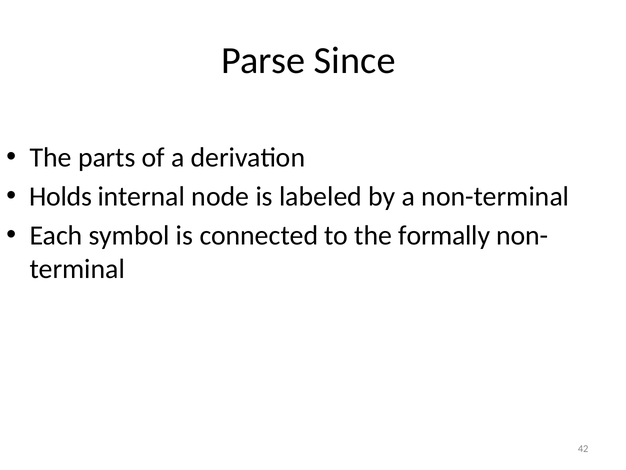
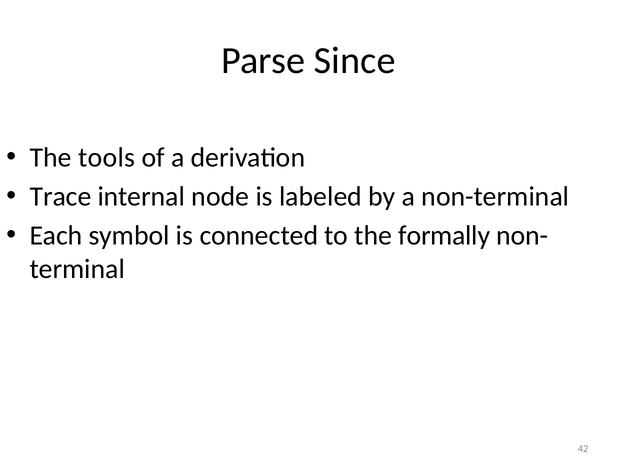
parts: parts -> tools
Holds: Holds -> Trace
